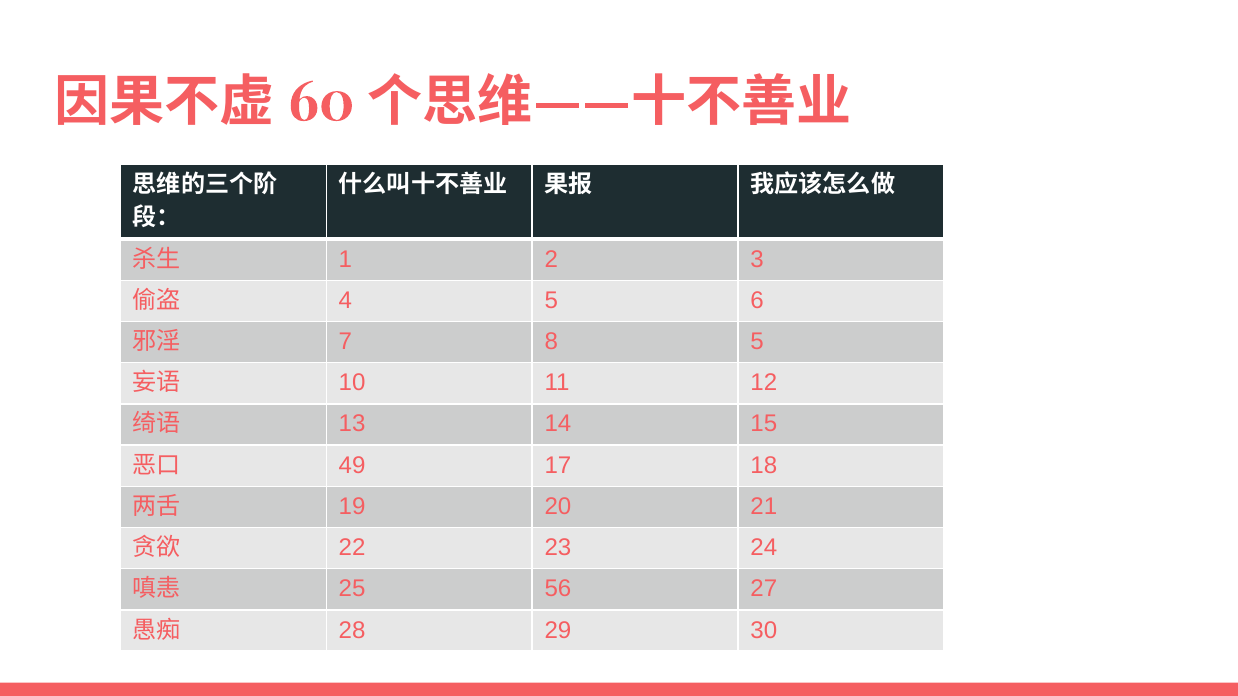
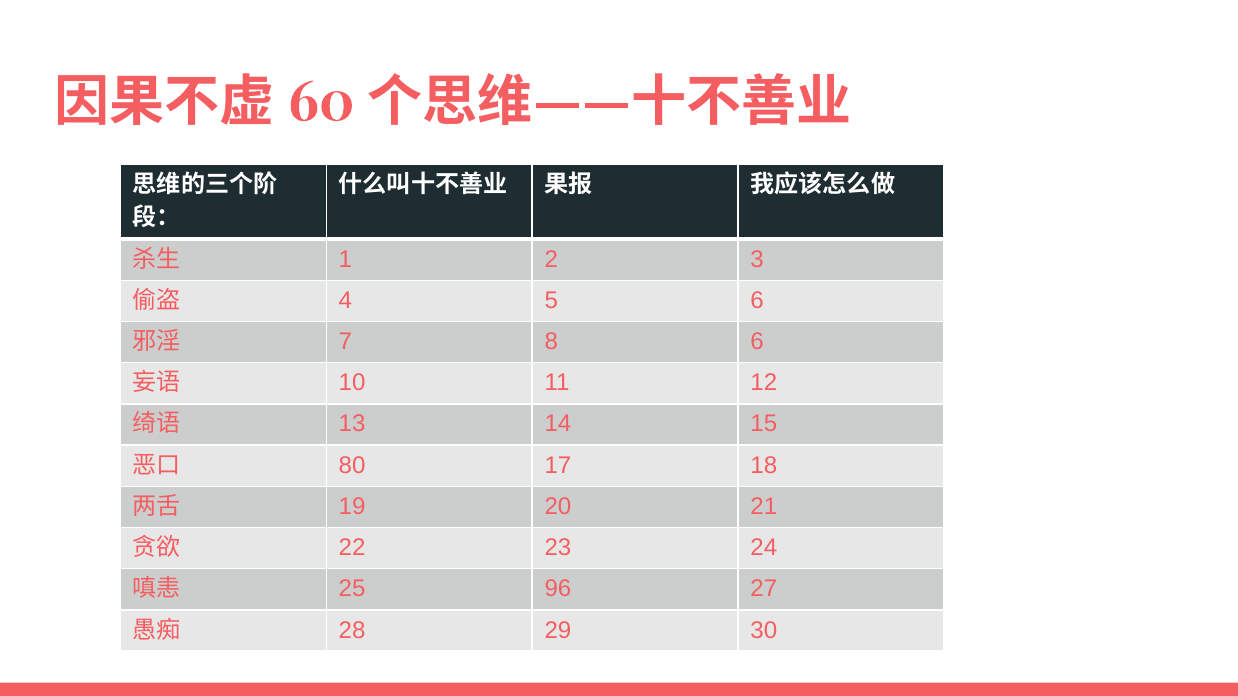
8 5: 5 -> 6
49: 49 -> 80
56: 56 -> 96
